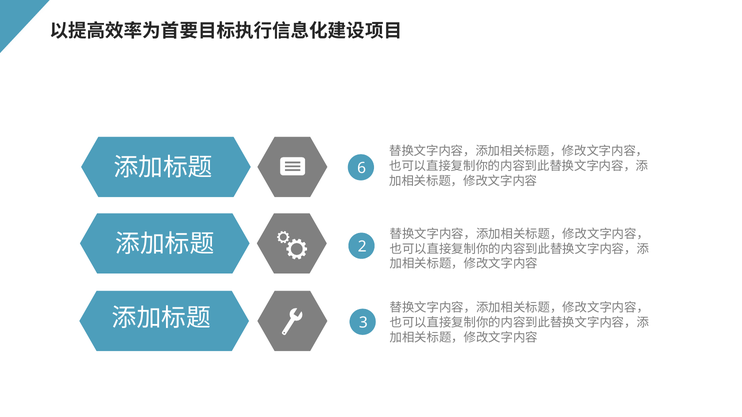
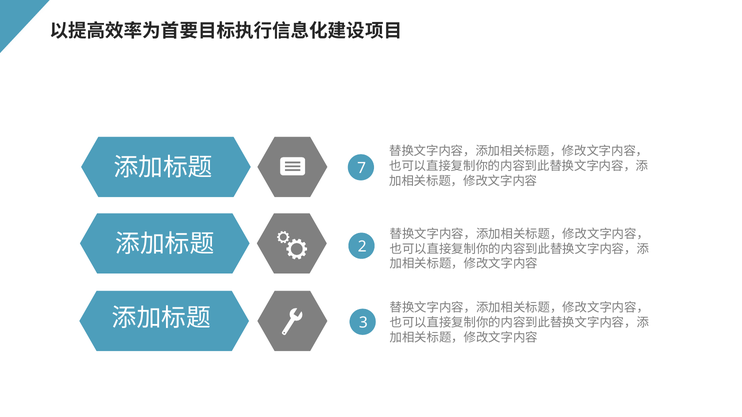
6: 6 -> 7
